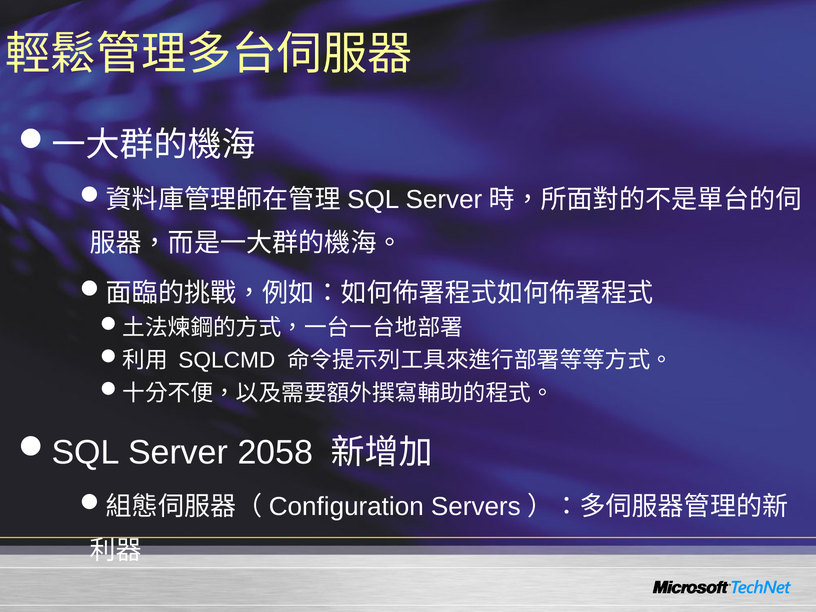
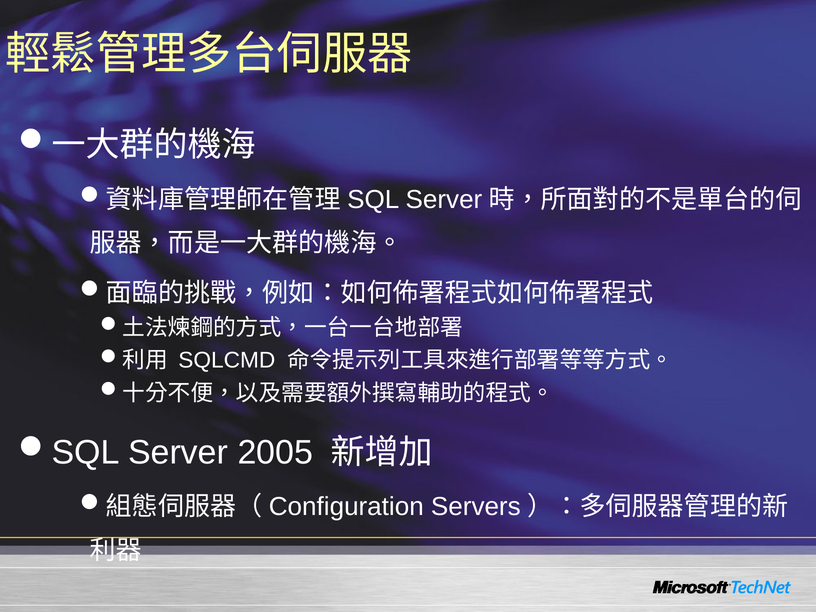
2058: 2058 -> 2005
